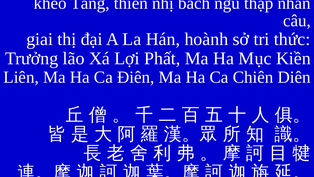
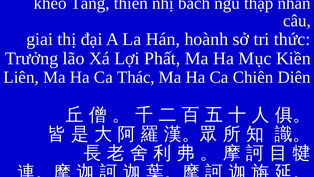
Điên: Điên -> Thác
